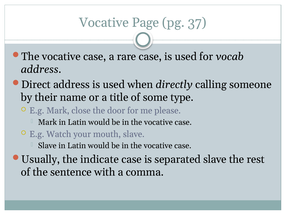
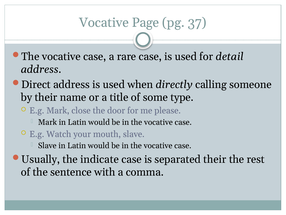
vocab: vocab -> detail
separated slave: slave -> their
